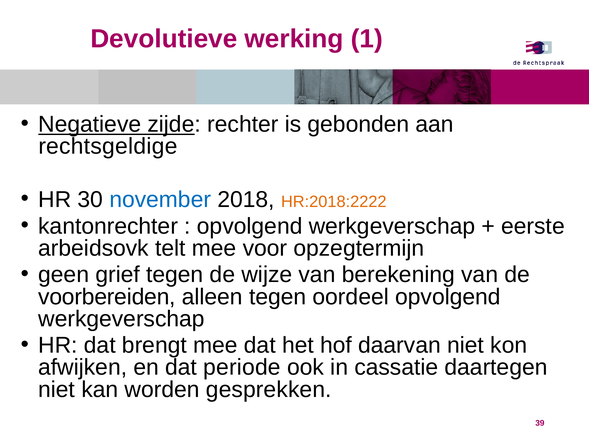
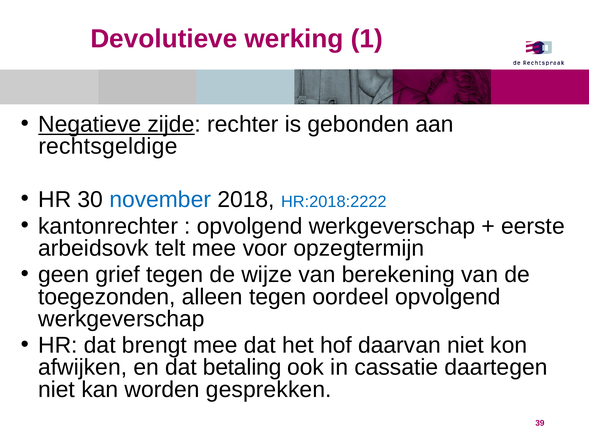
HR:2018:2222 colour: orange -> blue
voorbereiden: voorbereiden -> toegezonden
periode: periode -> betaling
